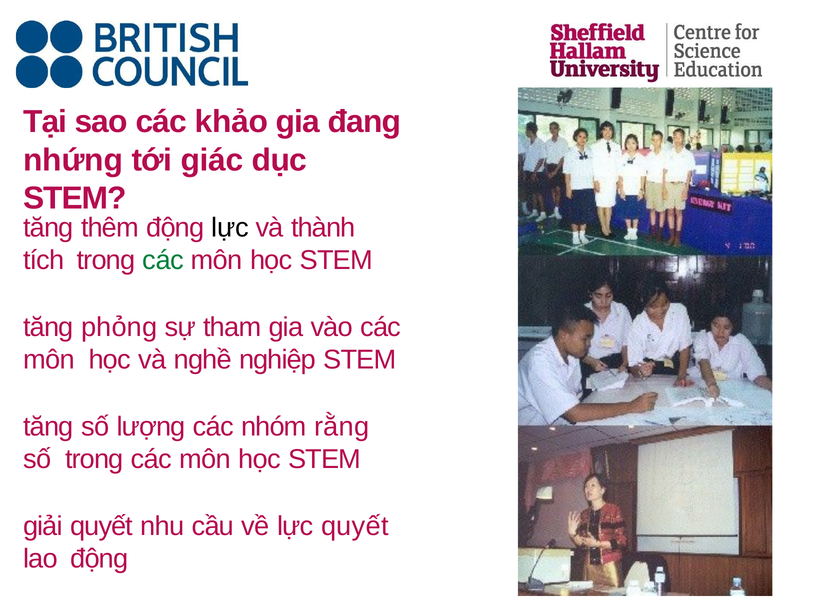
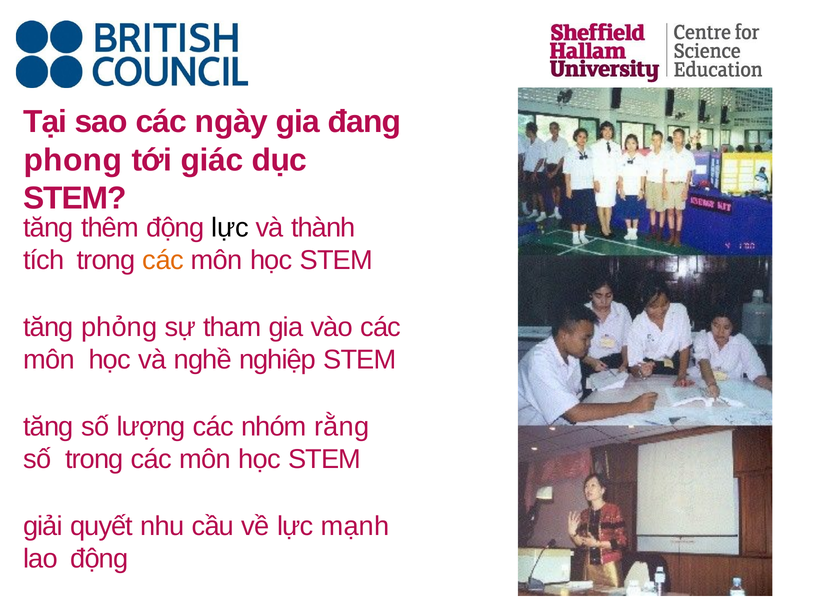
khảo: khảo -> ngày
nhứng: nhứng -> phong
các at (163, 260) colour: green -> orange
lực quyết: quyết -> mạnh
